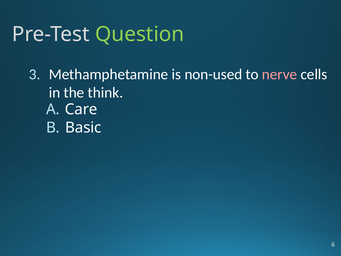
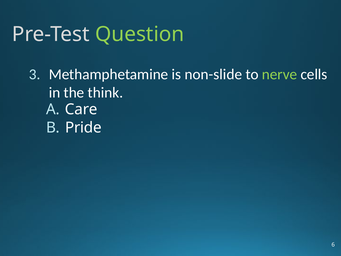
non-used: non-used -> non-slide
nerve colour: pink -> light green
Basic: Basic -> Pride
